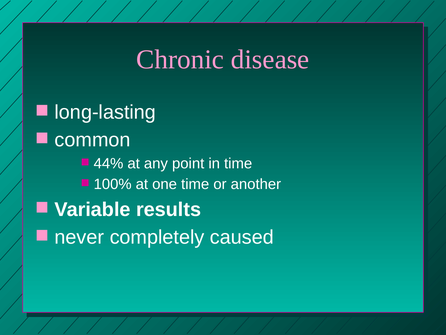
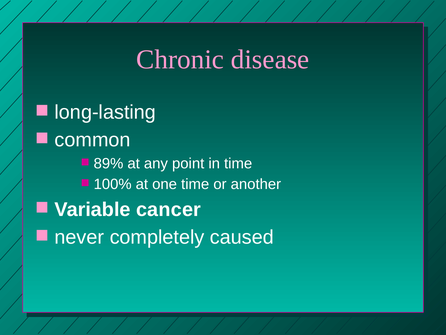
44%: 44% -> 89%
results: results -> cancer
